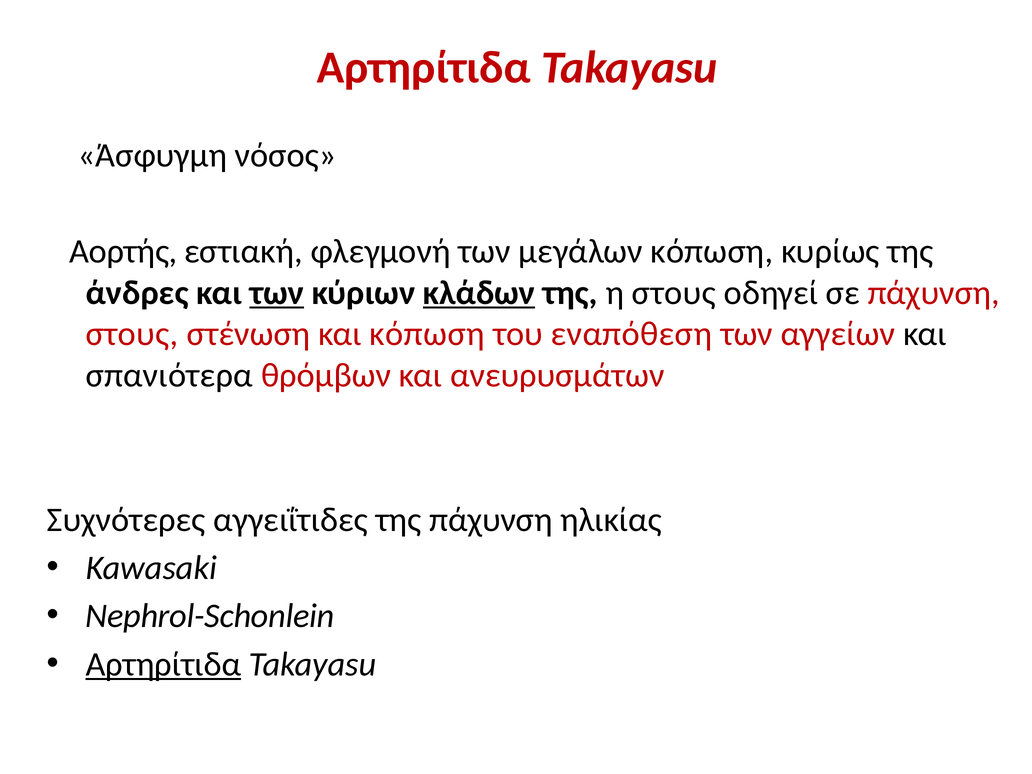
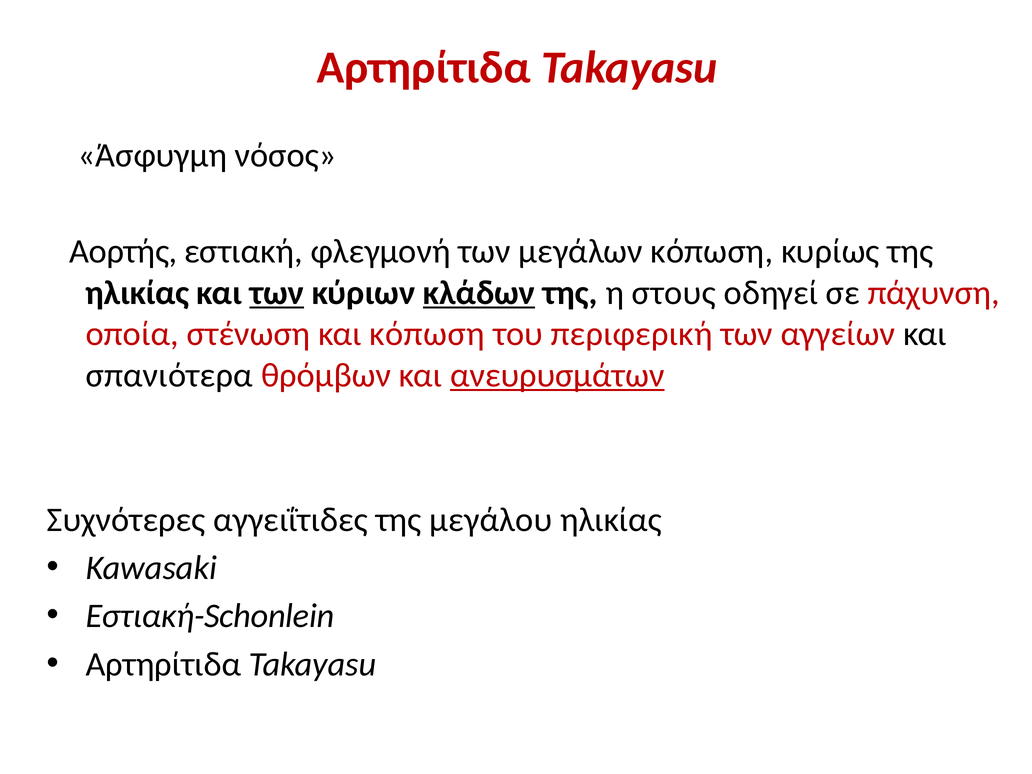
άνδρες at (137, 293): άνδρες -> ηλικίας
στους at (132, 334): στους -> οποία
εναπόθεση: εναπόθεση -> περιφερική
ανευρυσμάτων underline: none -> present
της πάχυνση: πάχυνση -> μεγάλου
Nephrol-Schonlein: Nephrol-Schonlein -> Εστιακή-Schonlein
Αρτηρίτιδα at (163, 664) underline: present -> none
